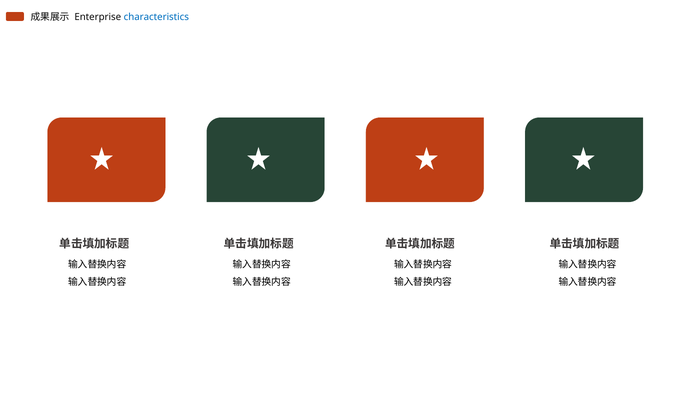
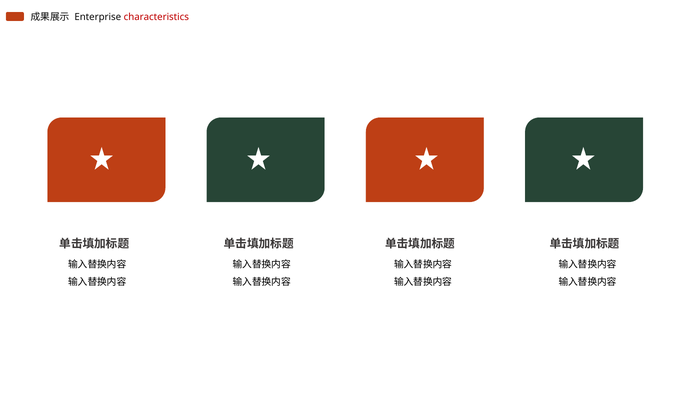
characteristics colour: blue -> red
